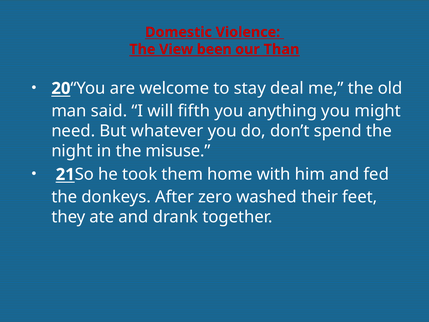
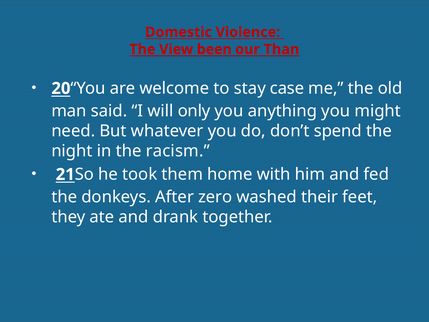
deal: deal -> case
fifth: fifth -> only
misuse: misuse -> racism
